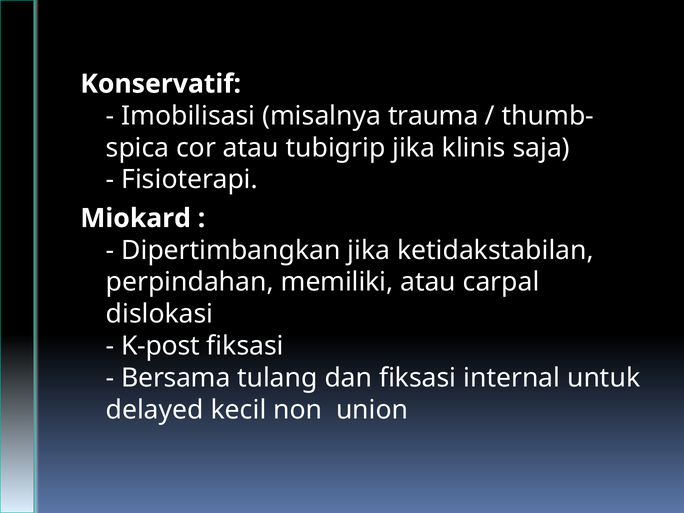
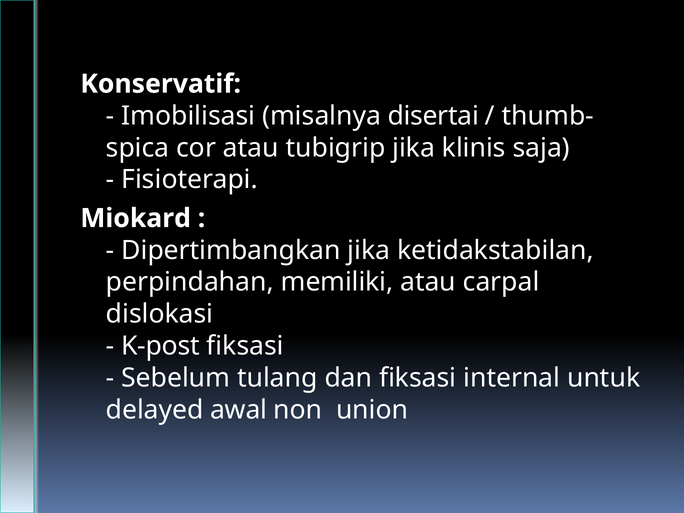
trauma: trauma -> disertai
Bersama: Bersama -> Sebelum
kecil: kecil -> awal
